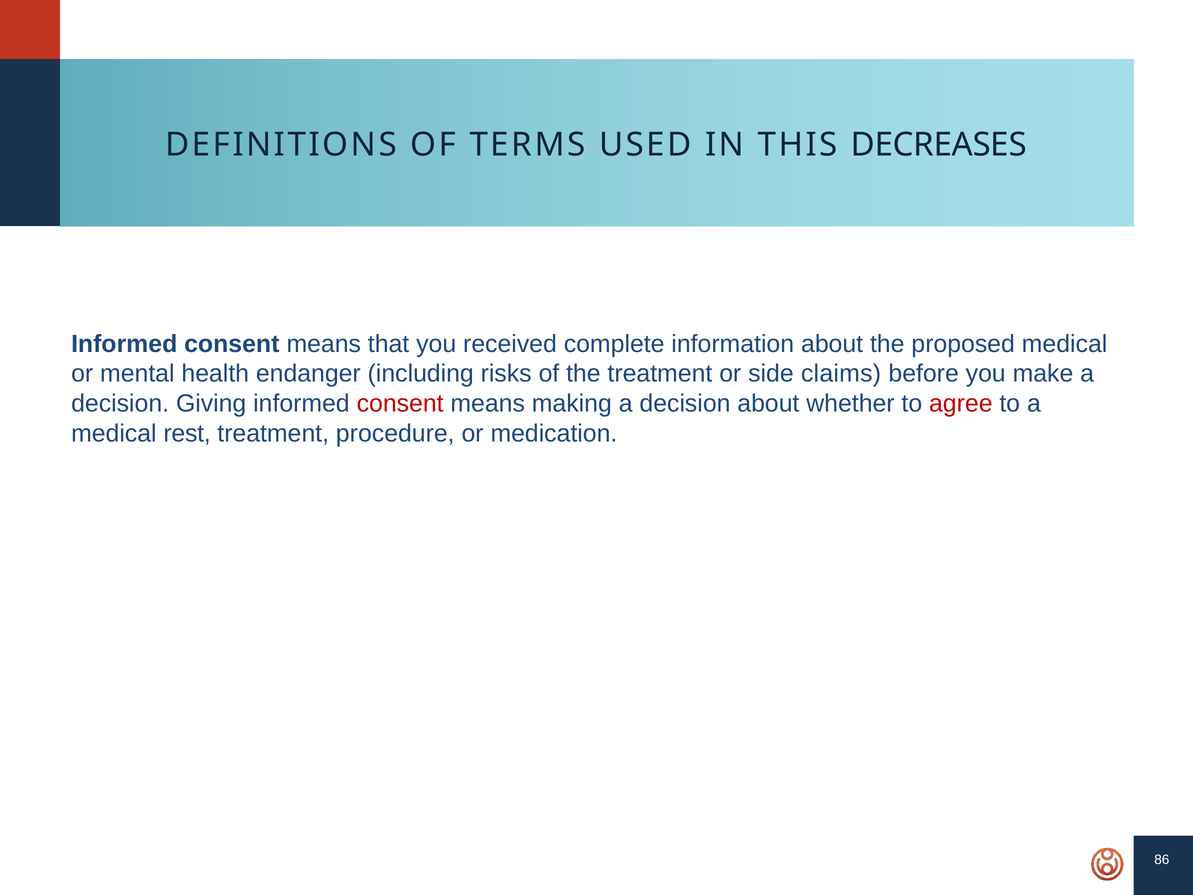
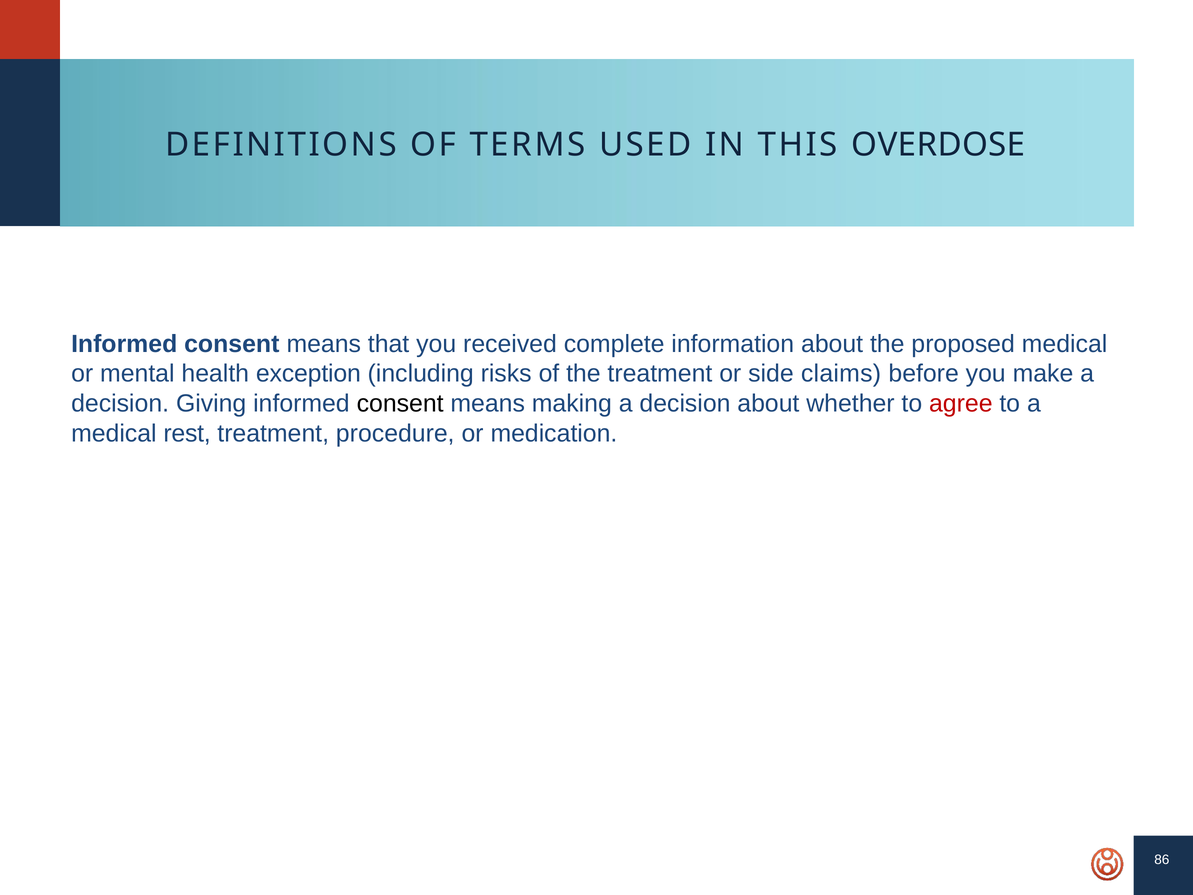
DECREASES: DECREASES -> OVERDOSE
endanger: endanger -> exception
consent at (400, 403) colour: red -> black
